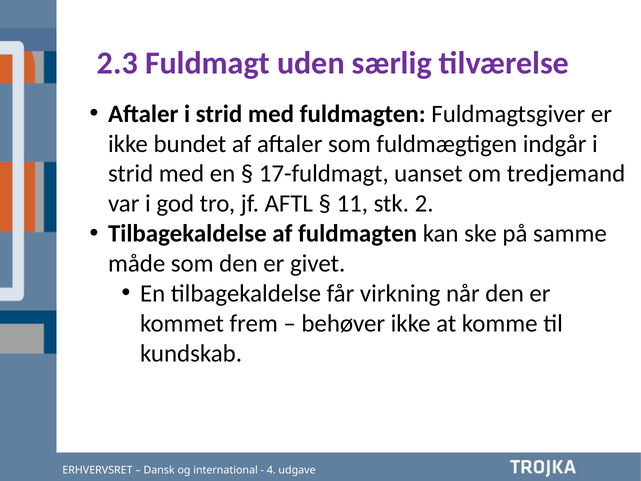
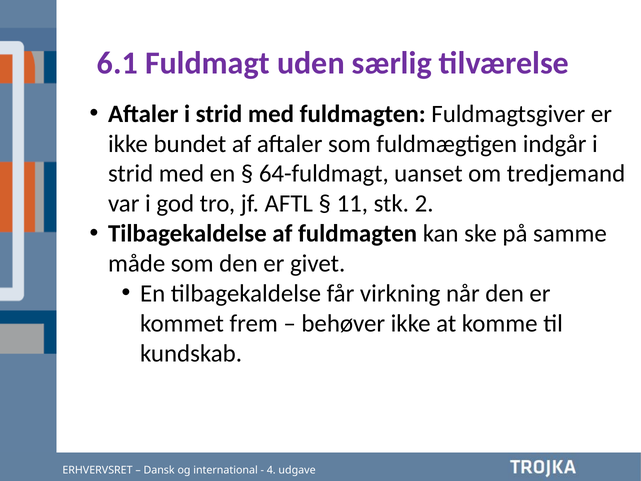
2.3: 2.3 -> 6.1
17-fuldmagt: 17-fuldmagt -> 64-fuldmagt
